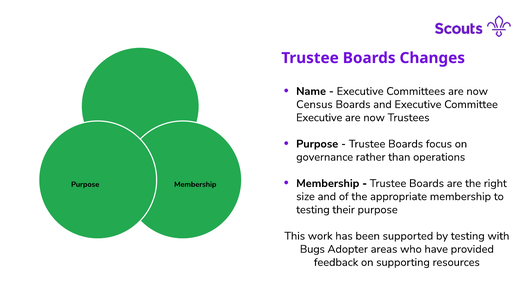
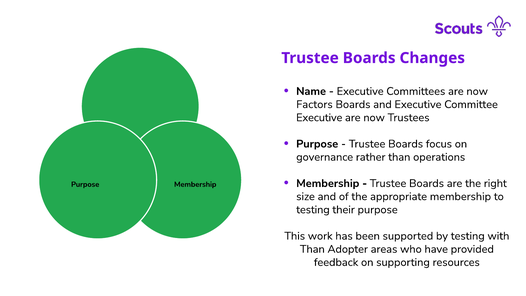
Census: Census -> Factors
Bugs at (312, 249): Bugs -> Than
